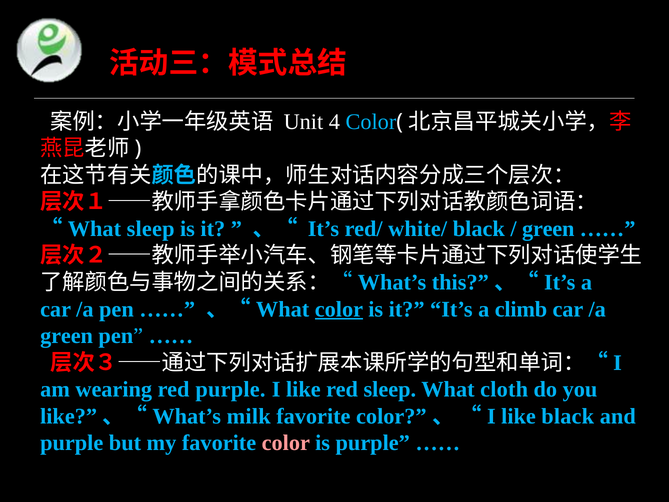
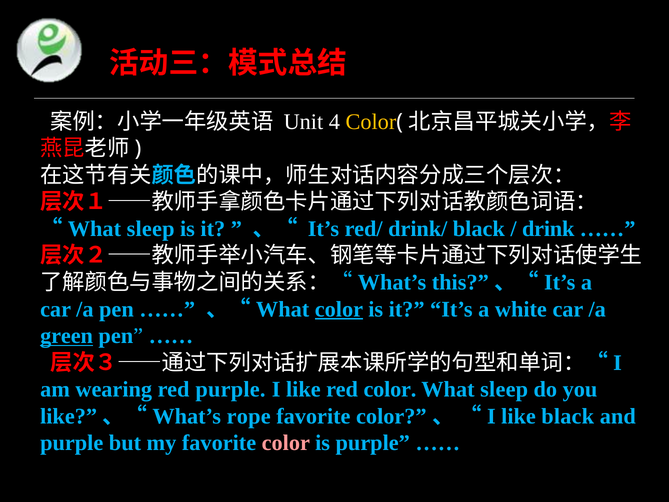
Color at (371, 122) colour: light blue -> yellow
white/: white/ -> drink/
green at (548, 229): green -> drink
climb: climb -> white
green at (67, 336) underline: none -> present
red sleep: sleep -> color
cloth at (504, 389): cloth -> sleep
milk: milk -> rope
